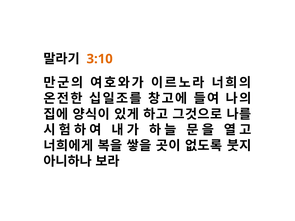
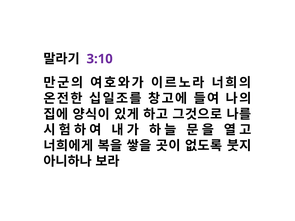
3:10 colour: orange -> purple
